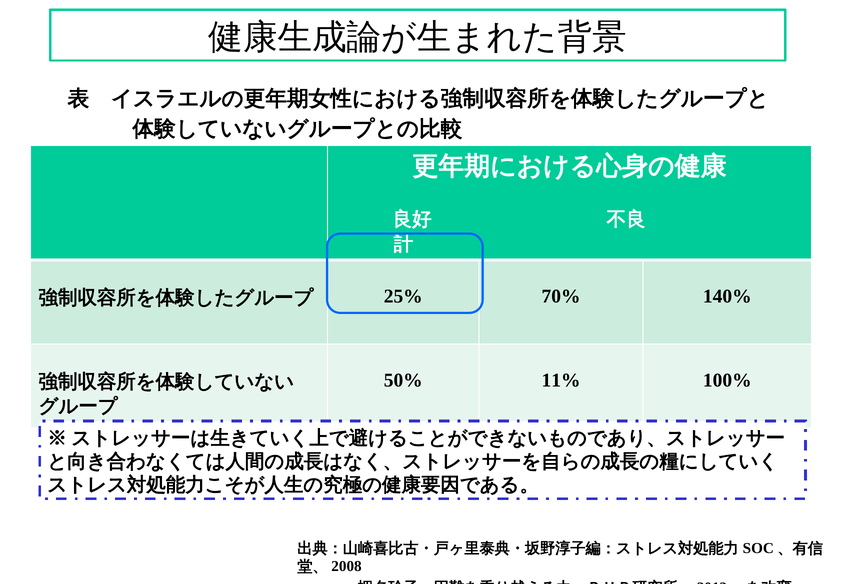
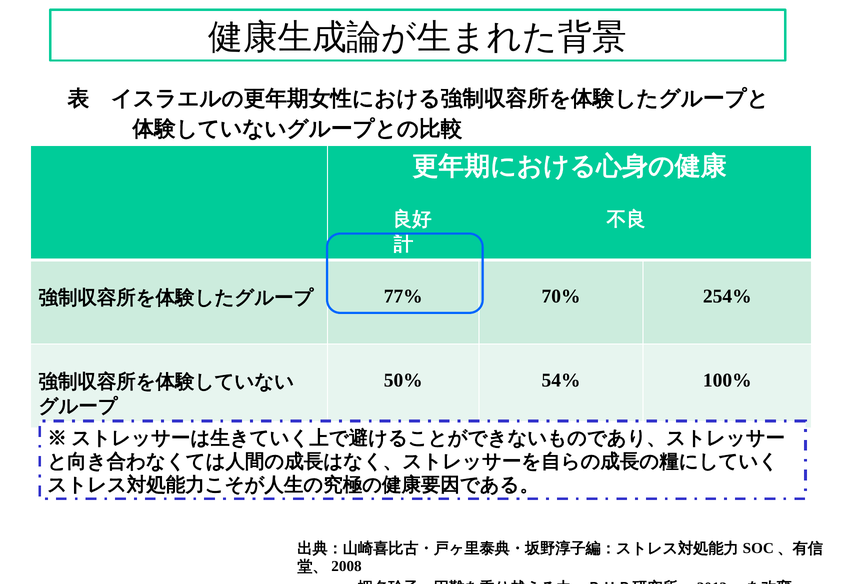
25%: 25% -> 77%
140%: 140% -> 254%
11%: 11% -> 54%
